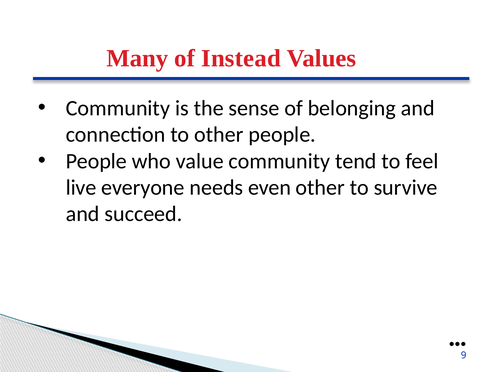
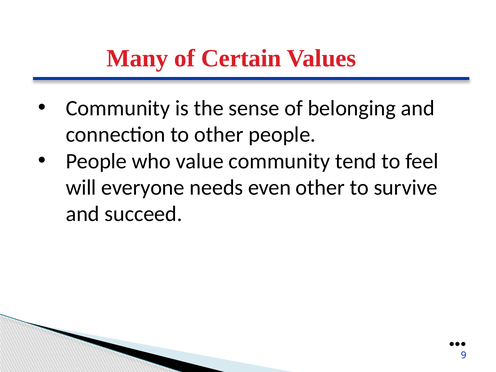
Instead: Instead -> Certain
live: live -> will
